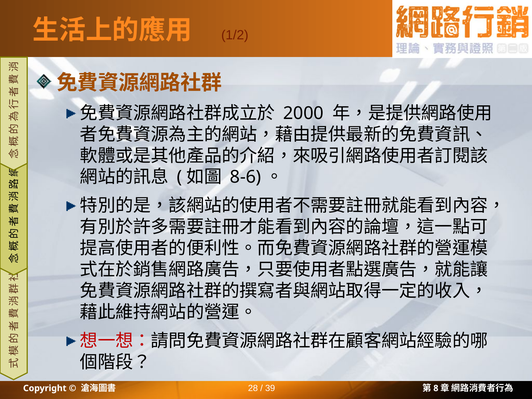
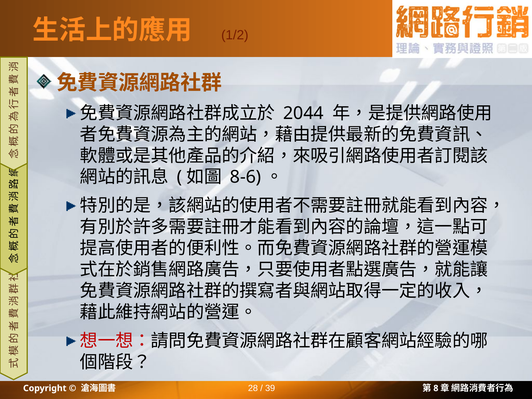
2000: 2000 -> 2044
